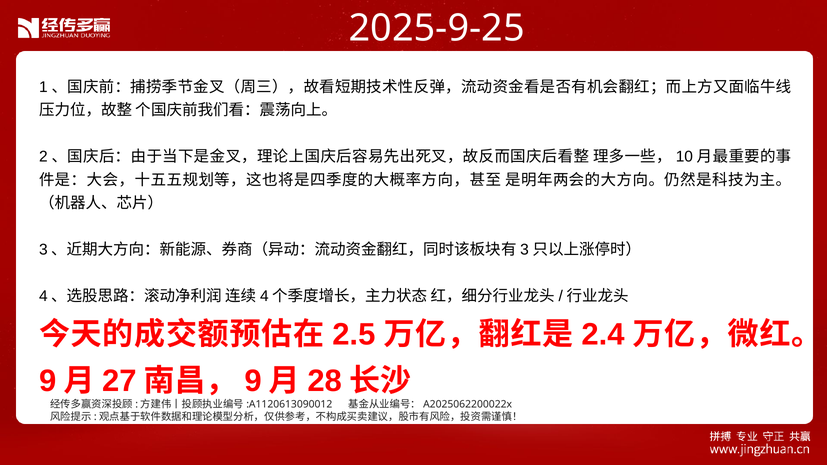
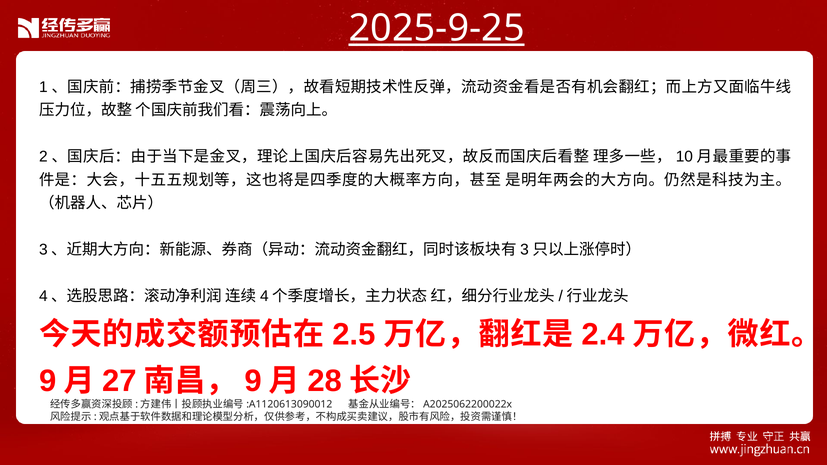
2025-9-25 underline: none -> present
